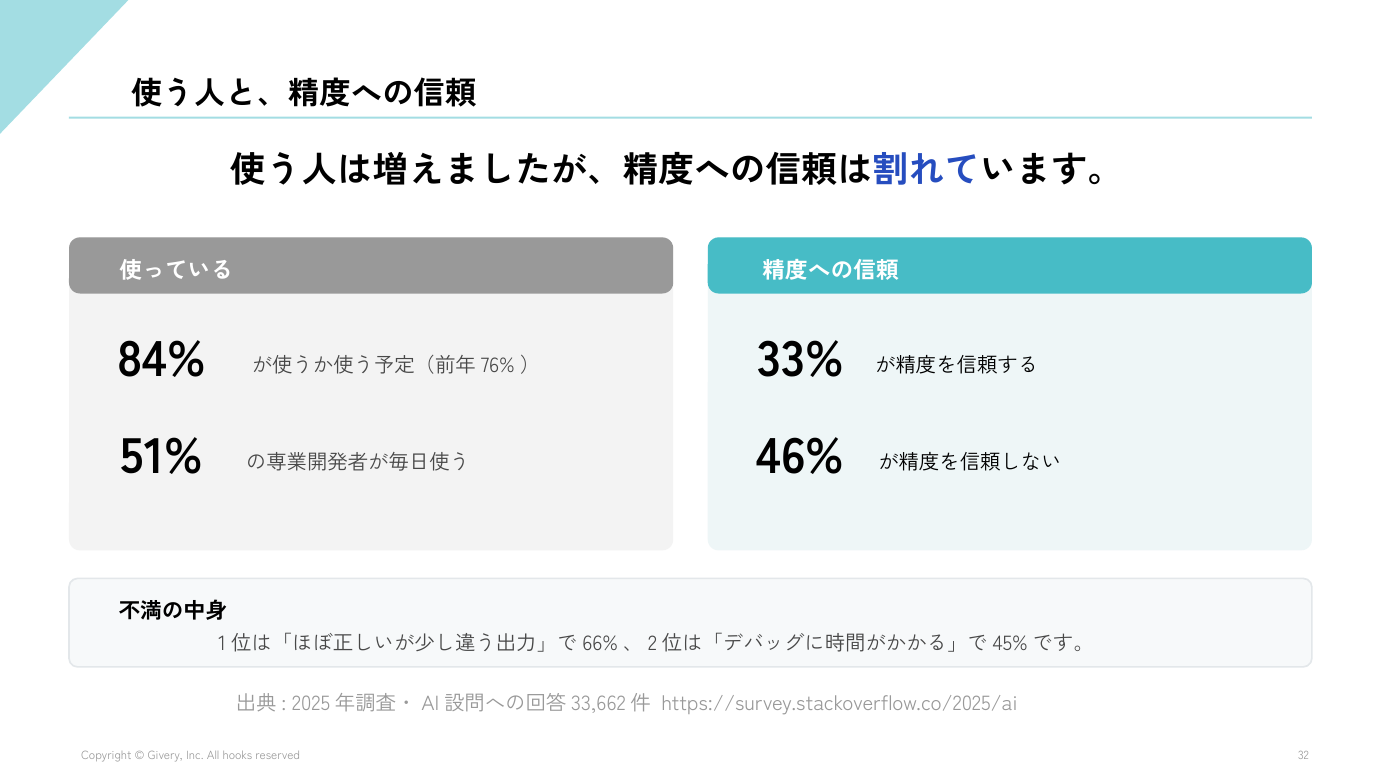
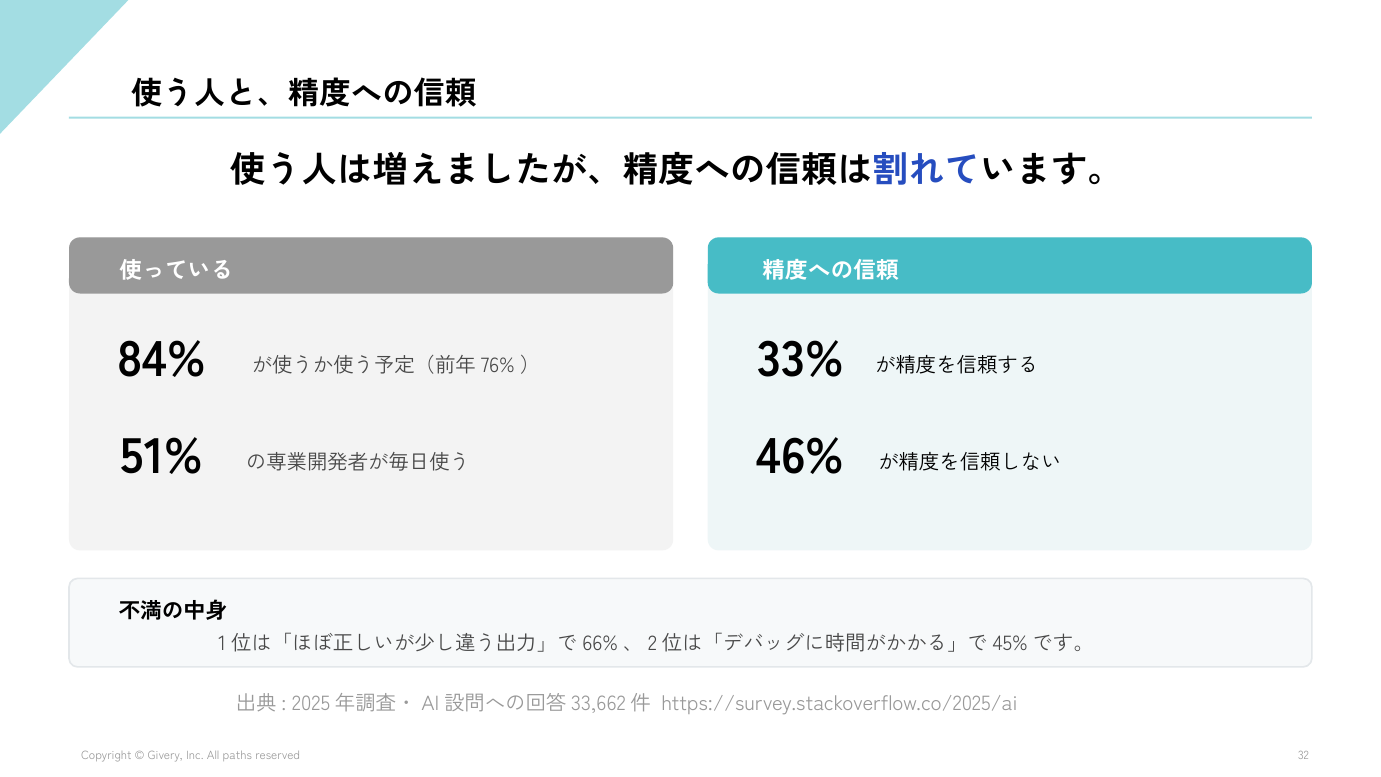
hooks: hooks -> paths
